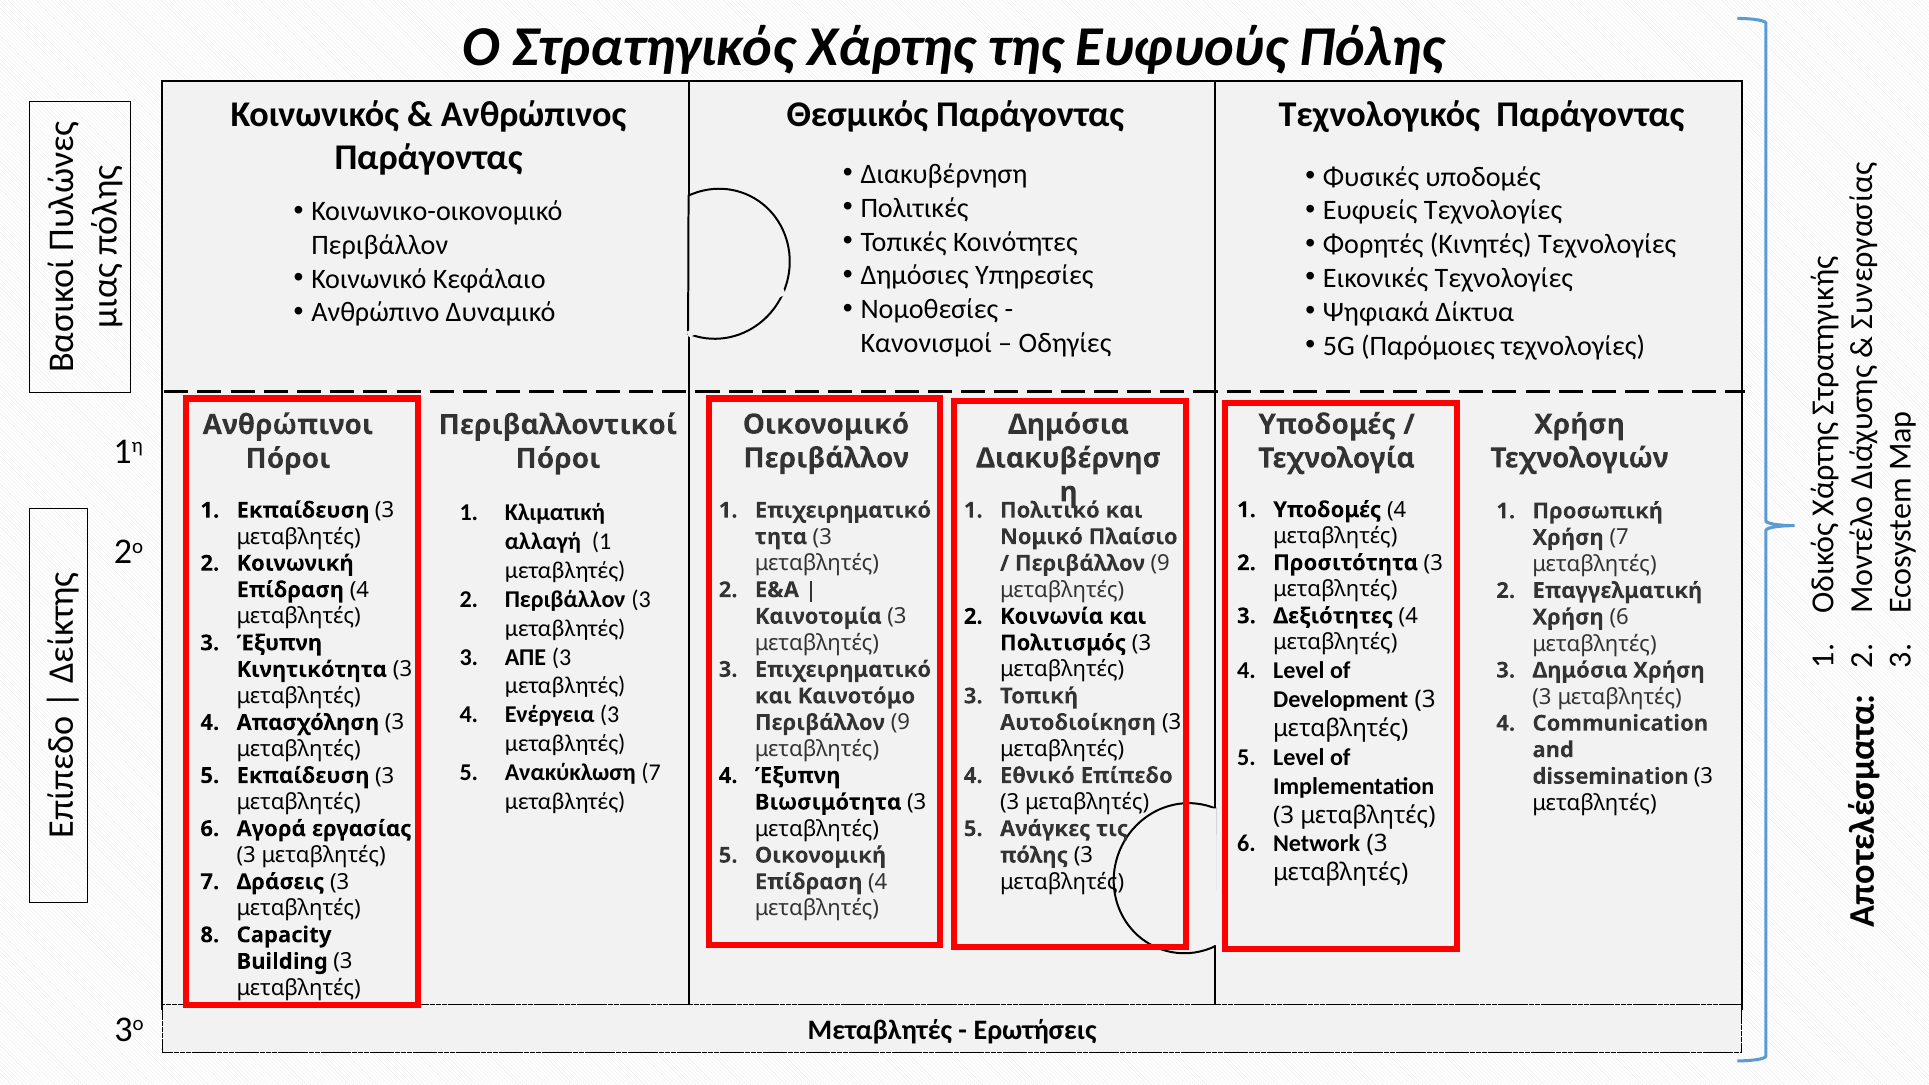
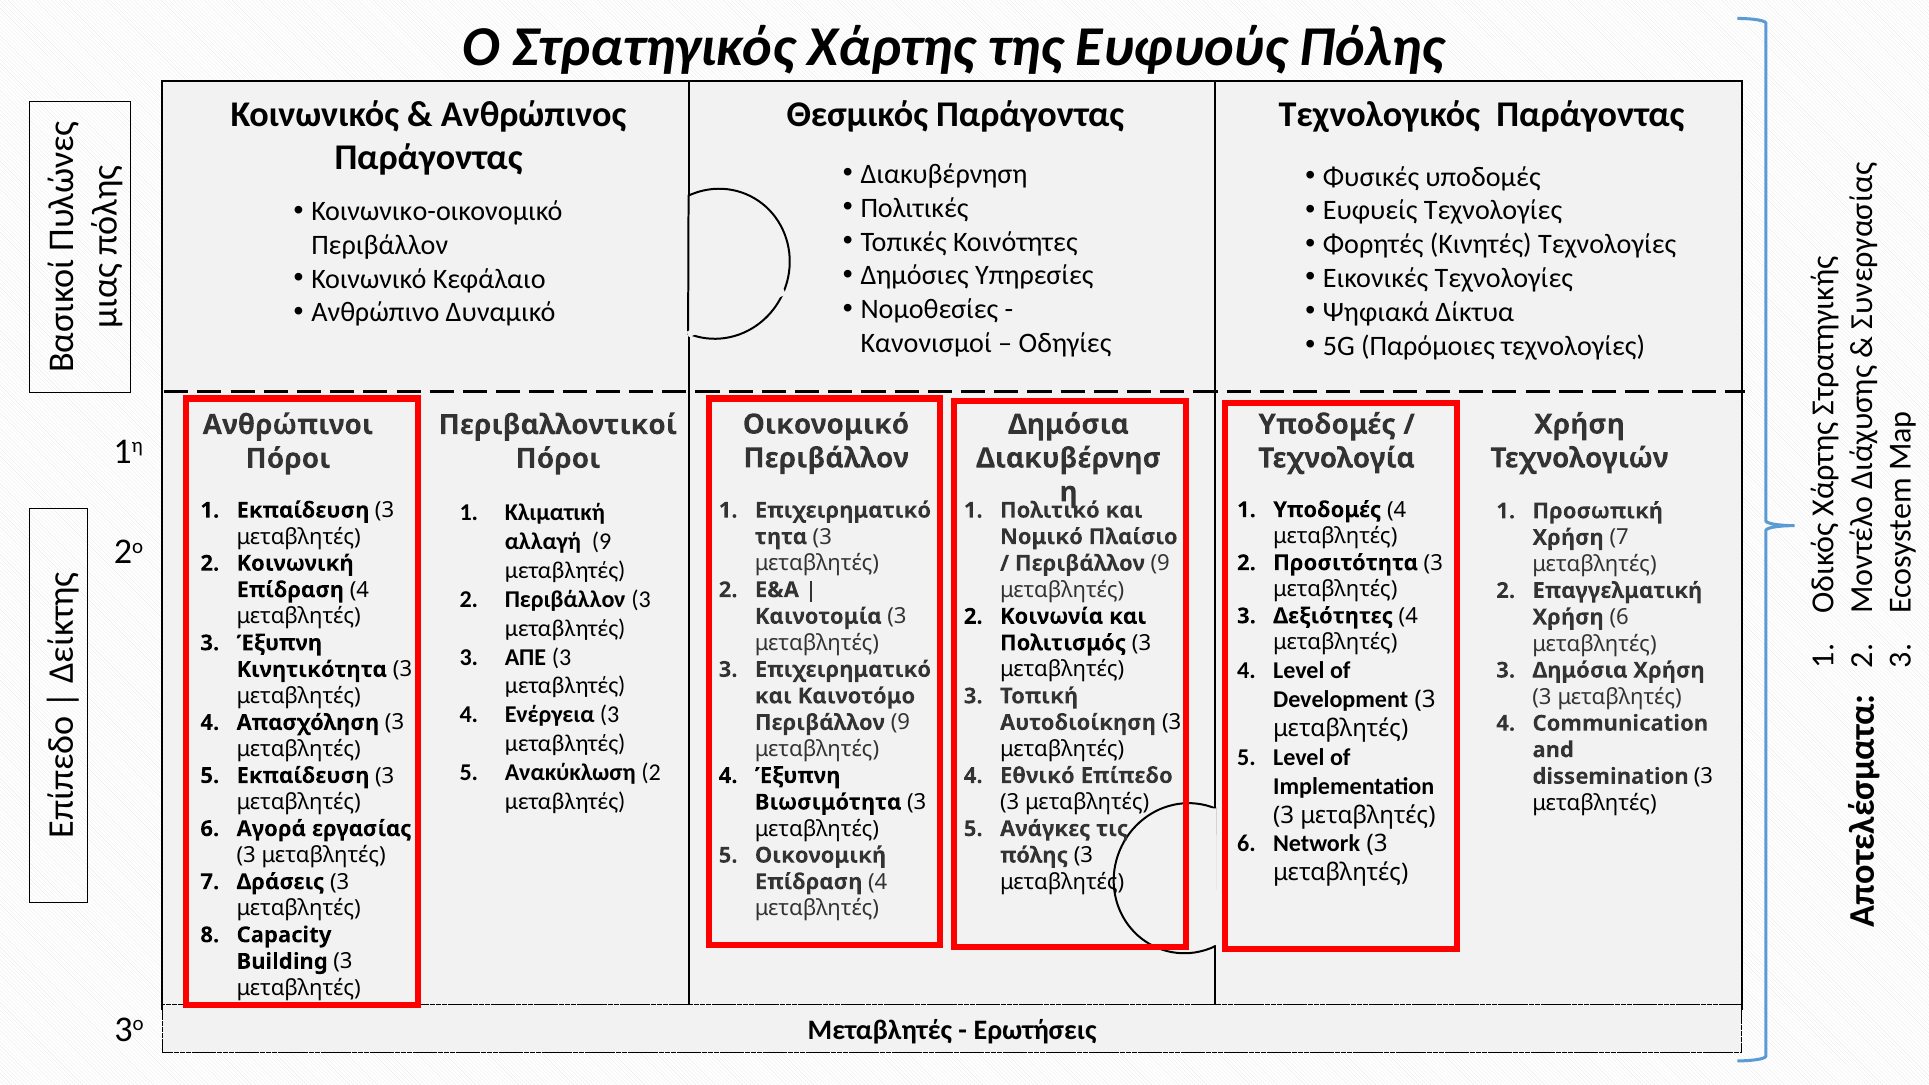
αλλαγή 1: 1 -> 9
Ανακύκλωση 7: 7 -> 2
